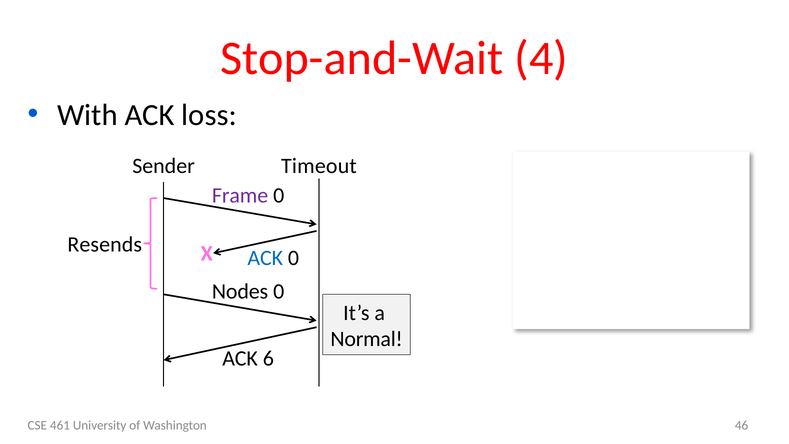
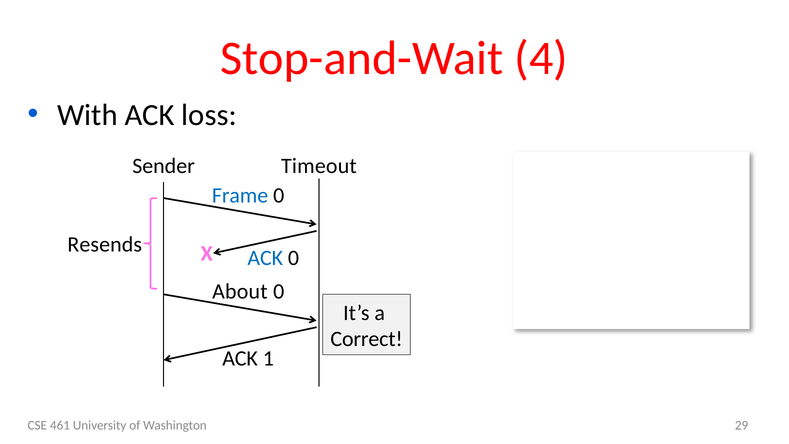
Frame colour: purple -> blue
Nodes: Nodes -> About
Normal: Normal -> Correct
6: 6 -> 1
46: 46 -> 29
